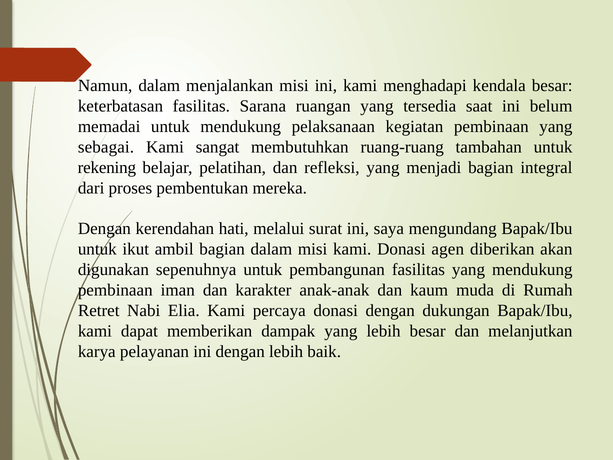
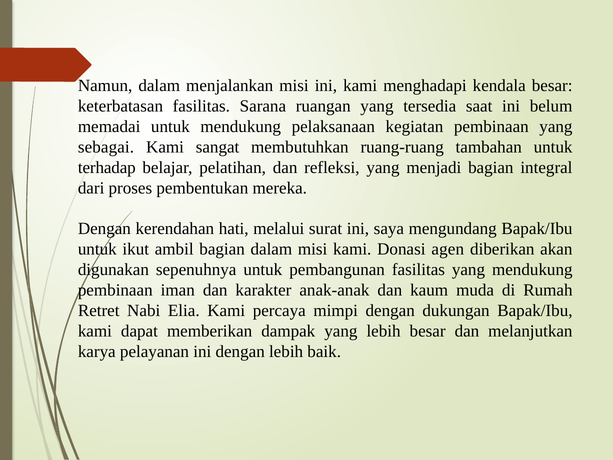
rekening: rekening -> terhadap
percaya donasi: donasi -> mimpi
